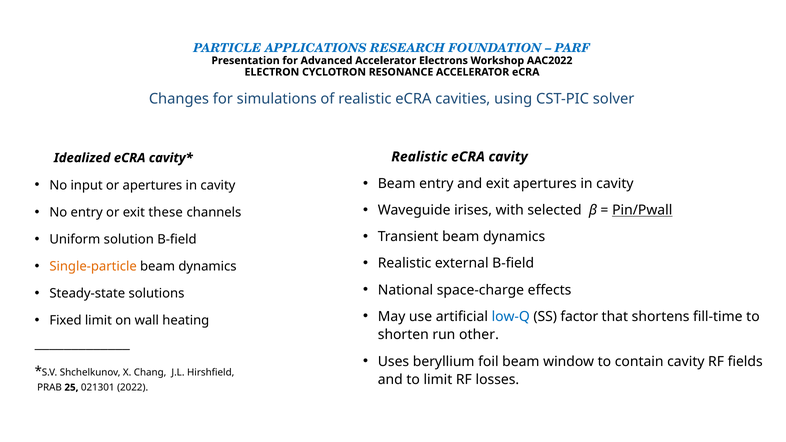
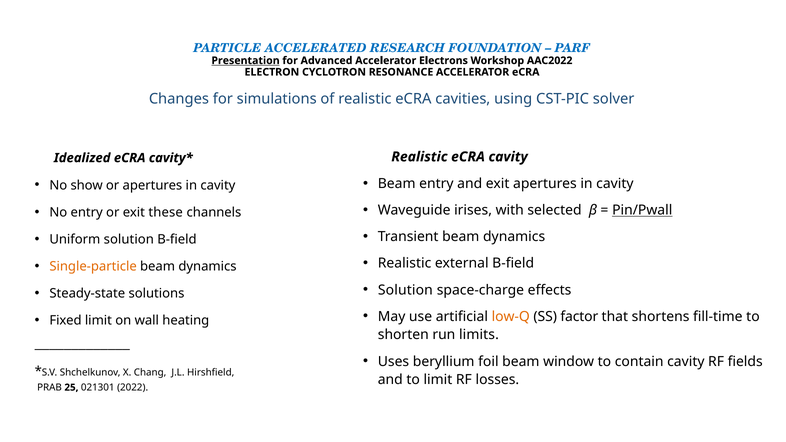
APPLICATIONS: APPLICATIONS -> ACCELERATED
Presentation underline: none -> present
input: input -> show
National at (405, 290): National -> Solution
low-Q colour: blue -> orange
other: other -> limits
